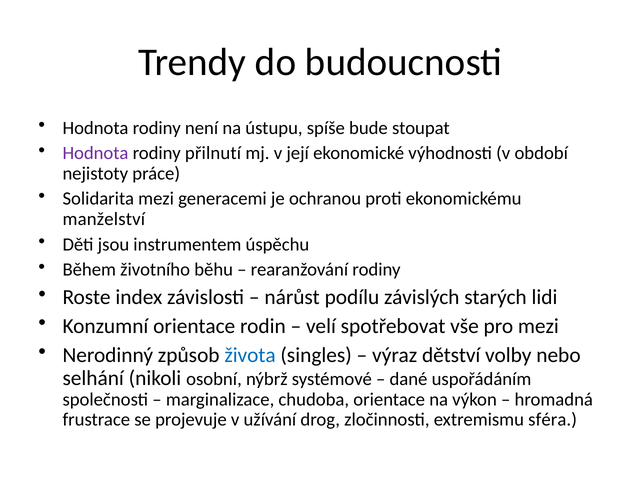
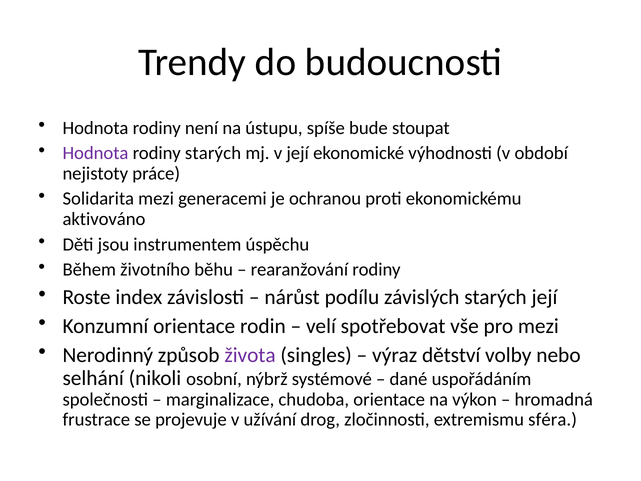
rodiny přilnutí: přilnutí -> starých
manželství: manželství -> aktivováno
starých lidi: lidi -> její
života colour: blue -> purple
